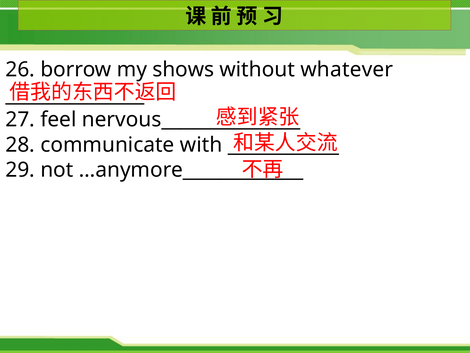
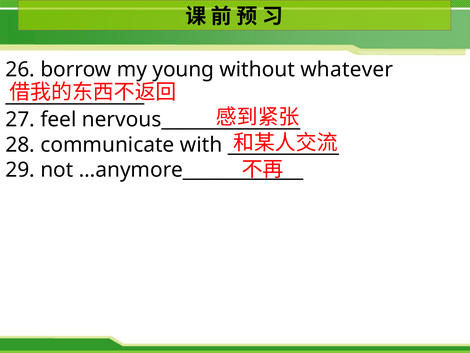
shows: shows -> young
